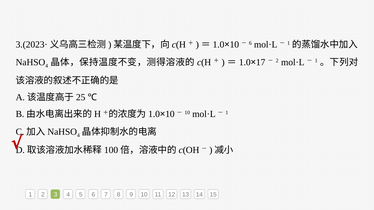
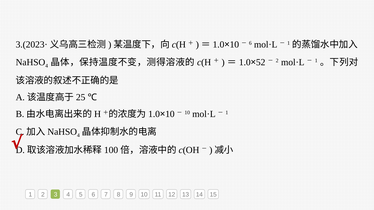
17: 17 -> 52
